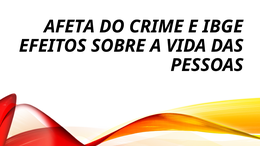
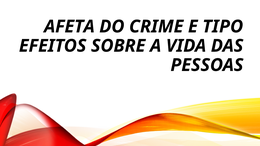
IBGE: IBGE -> TIPO
